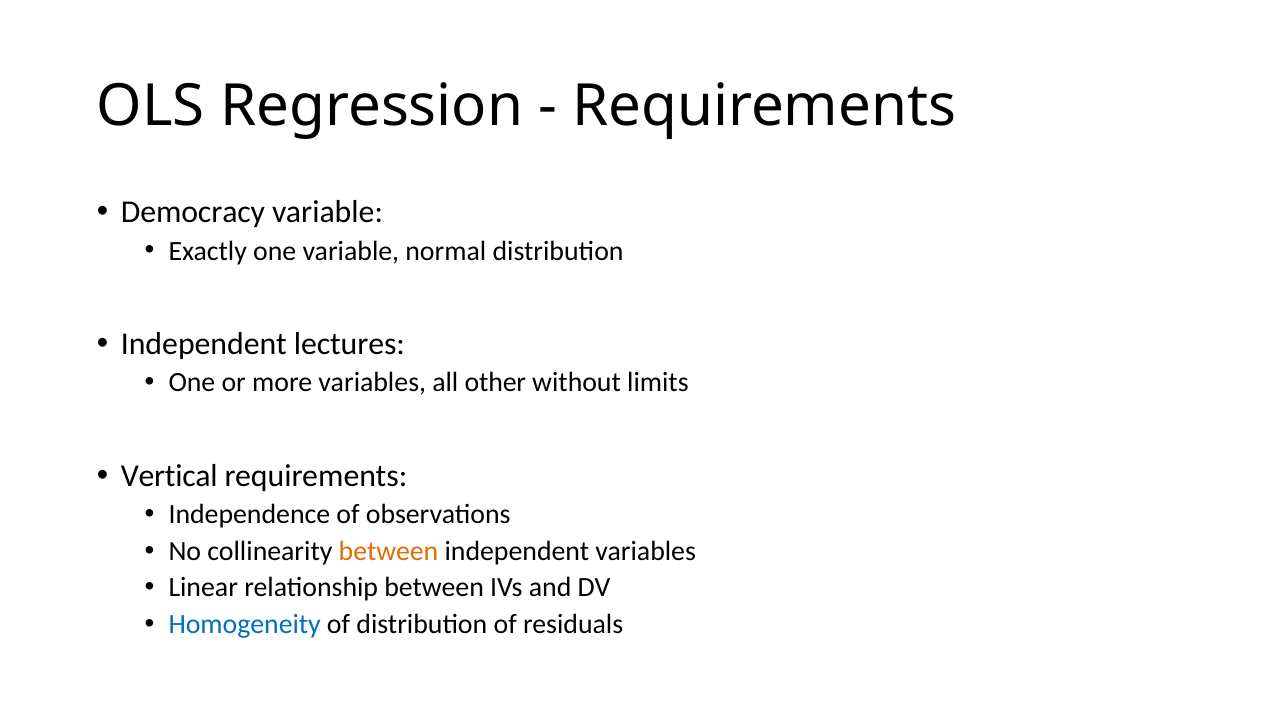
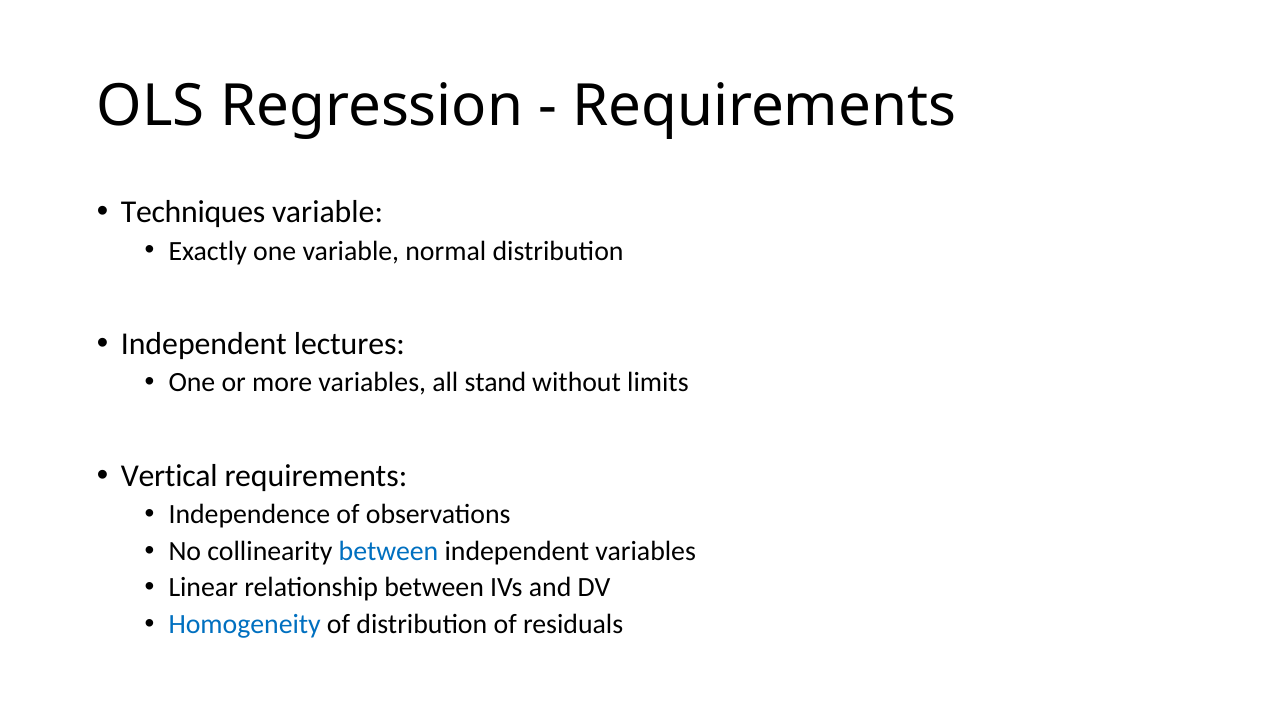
Democracy: Democracy -> Techniques
other: other -> stand
between at (389, 551) colour: orange -> blue
